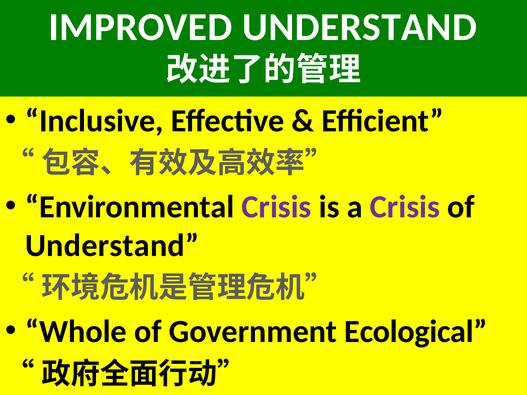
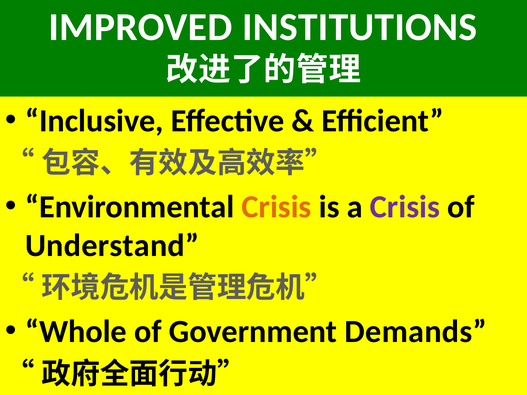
IMPROVED UNDERSTAND: UNDERSTAND -> INSTITUTIONS
Crisis at (276, 207) colour: purple -> orange
Ecological: Ecological -> Demands
